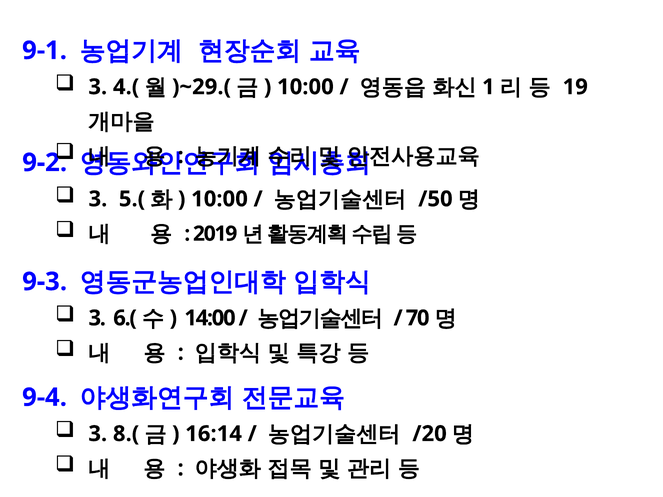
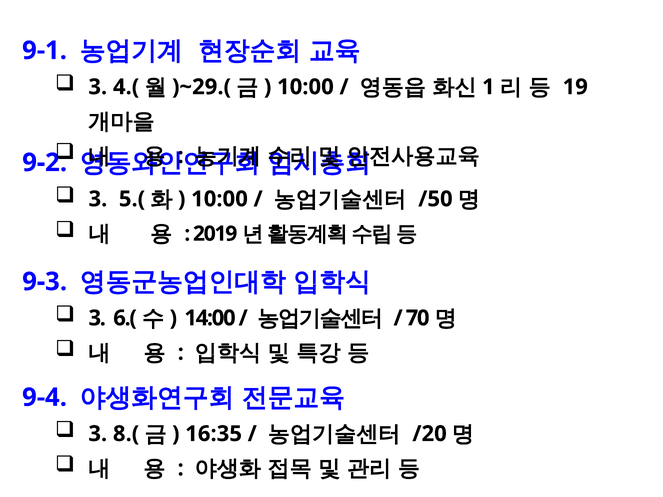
16:14: 16:14 -> 16:35
